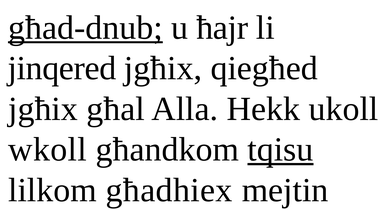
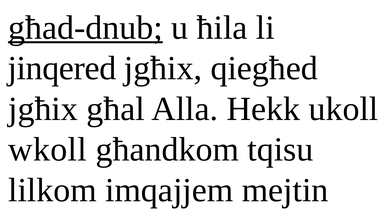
ħajr: ħajr -> ħila
tqisu underline: present -> none
għadhiex: għadhiex -> imqajjem
